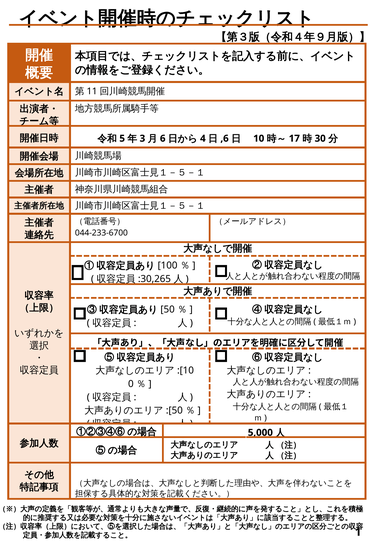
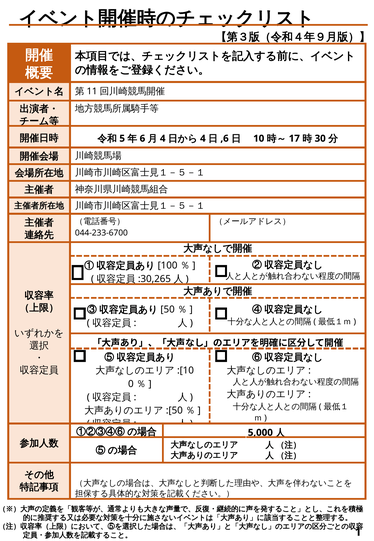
3: 3 -> 6
6 at (163, 138): 6 -> 4
